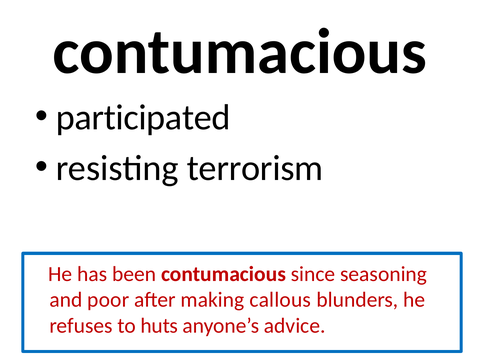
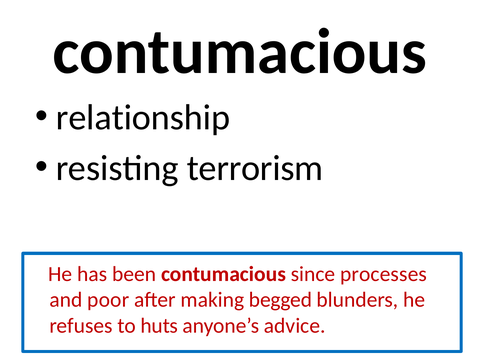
participated: participated -> relationship
seasoning: seasoning -> processes
callous: callous -> begged
